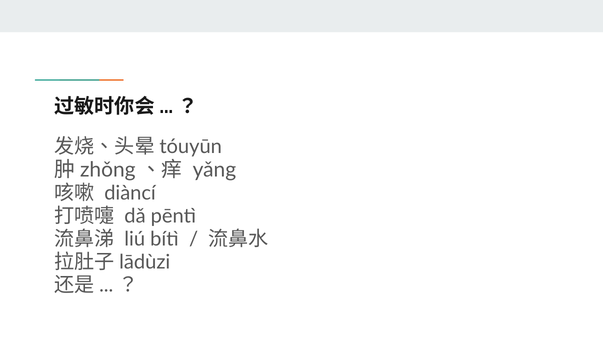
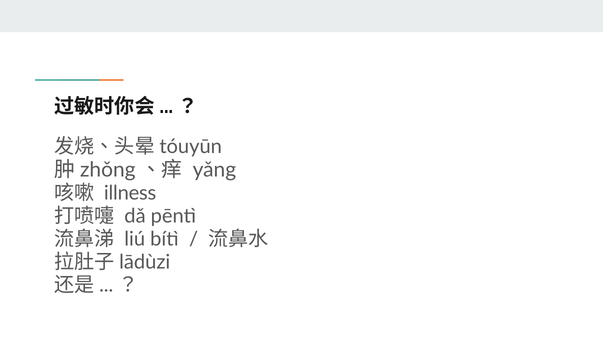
diàncí: diàncí -> illness
